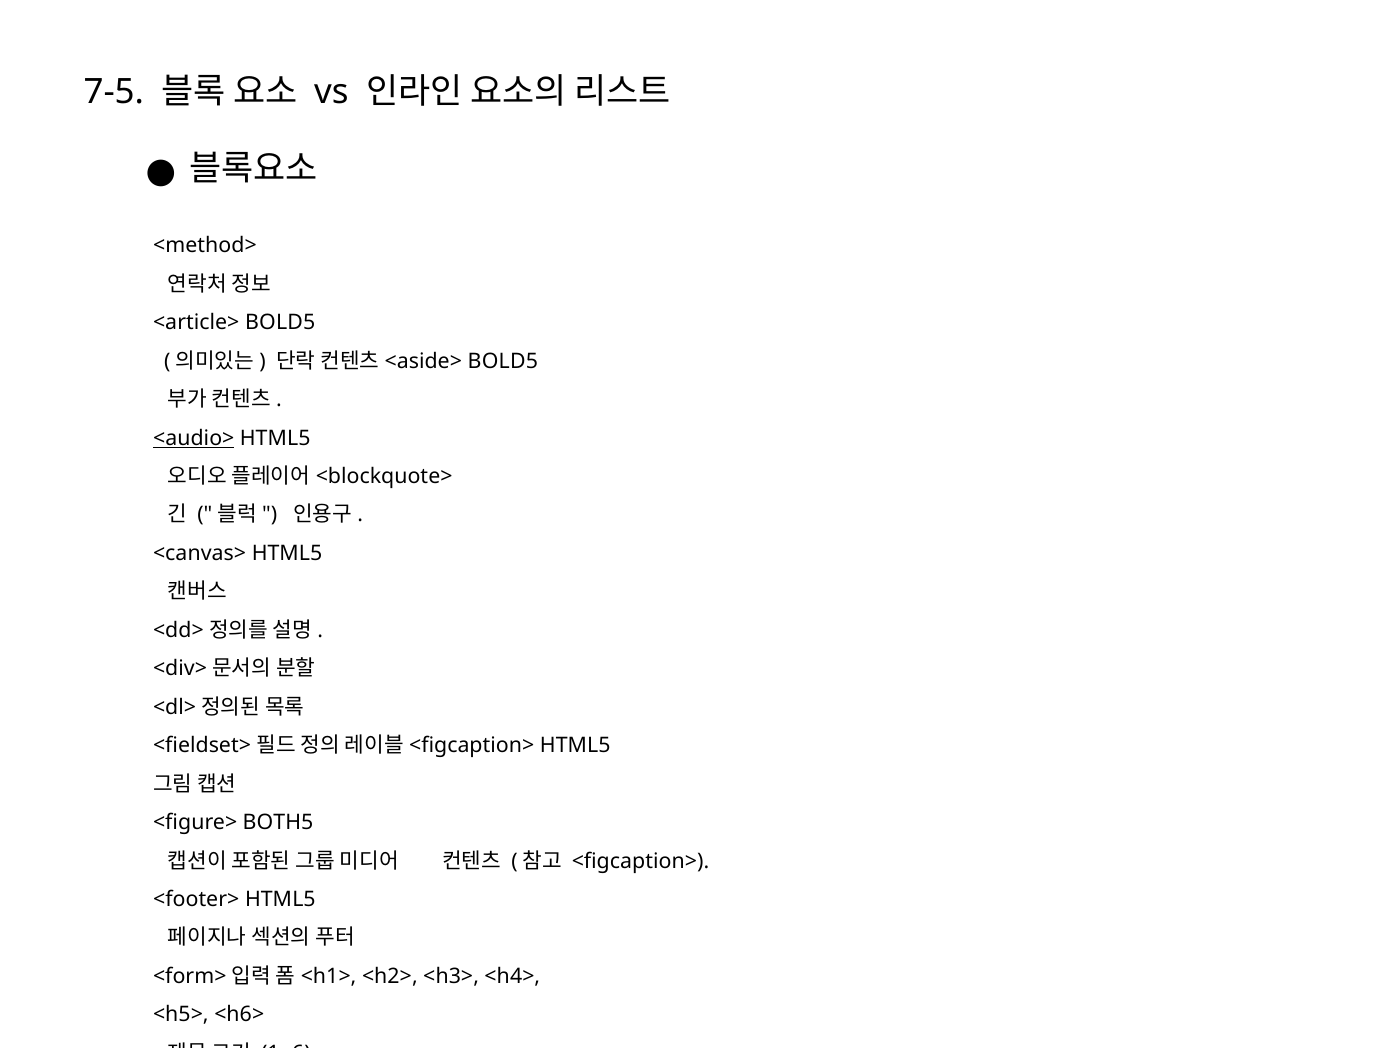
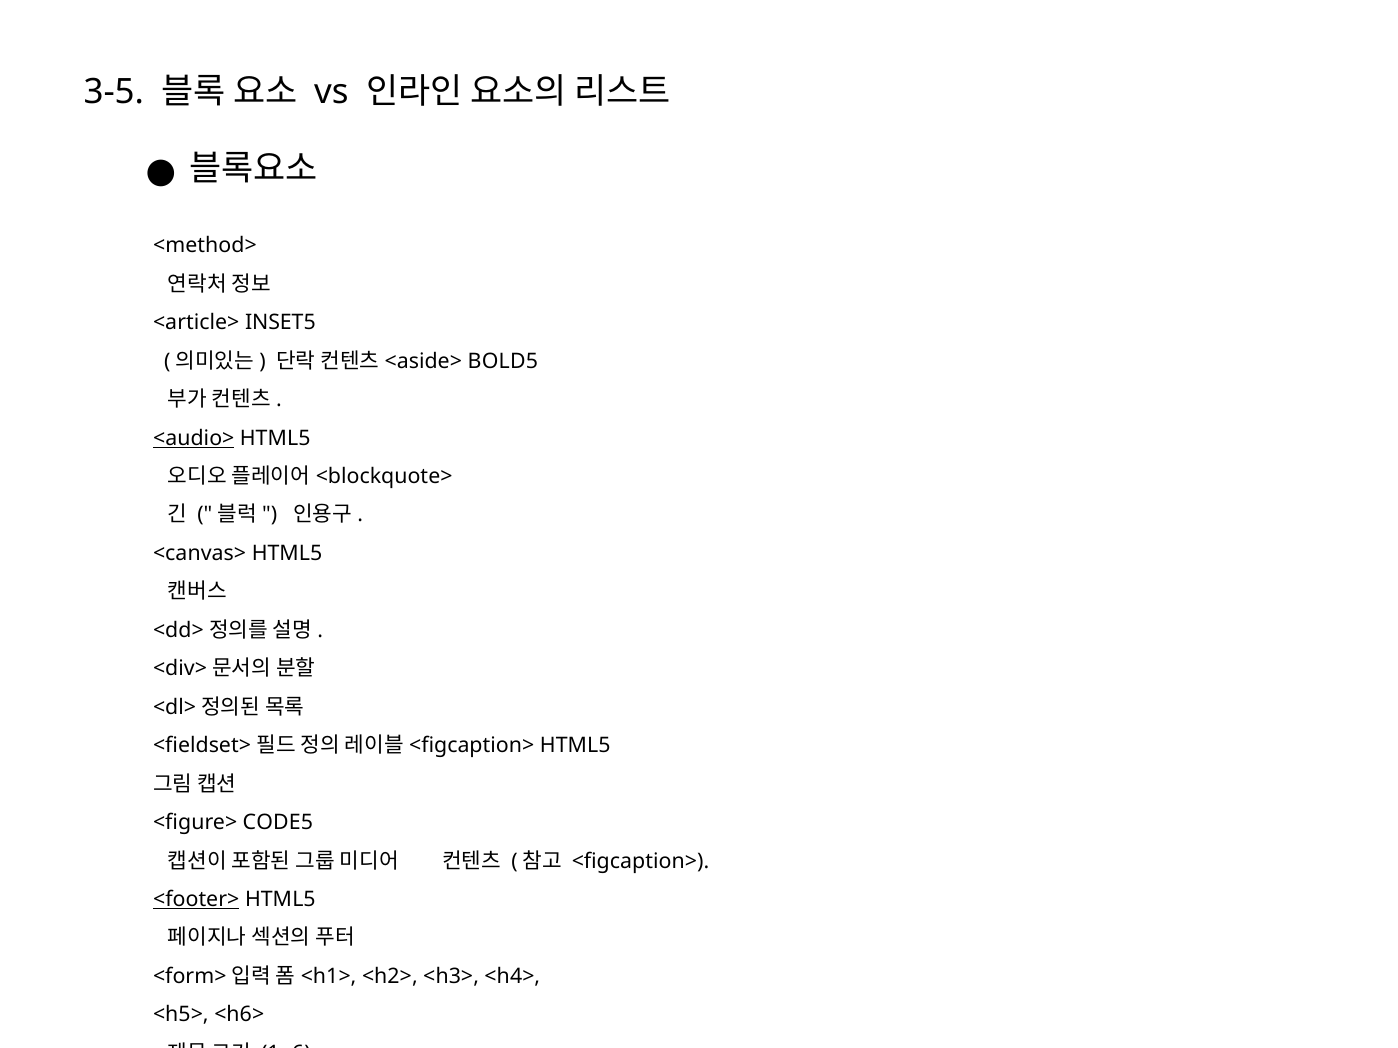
7-5: 7-5 -> 3-5
<article> BOLD5: BOLD5 -> INSET5
BOTH5: BOTH5 -> CODE5
<footer> underline: none -> present
